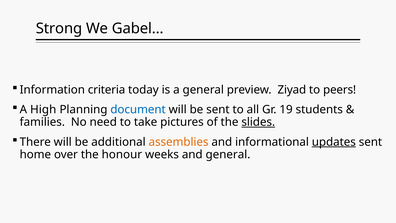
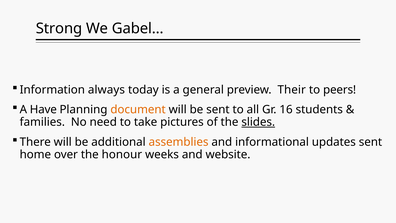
criteria: criteria -> always
Ziyad: Ziyad -> Their
High: High -> Have
document colour: blue -> orange
19: 19 -> 16
updates underline: present -> none
and general: general -> website
